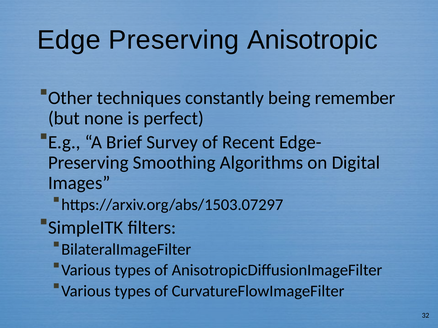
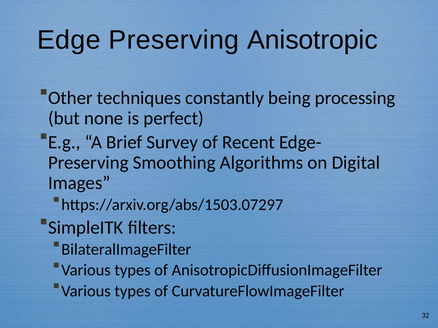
remember: remember -> processing
